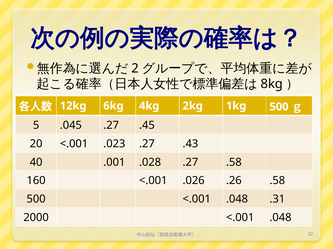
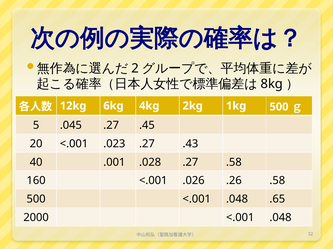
.31: .31 -> .65
